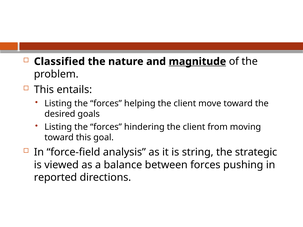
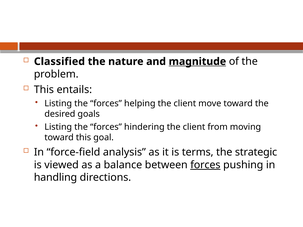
string: string -> terms
forces at (205, 165) underline: none -> present
reported: reported -> handling
